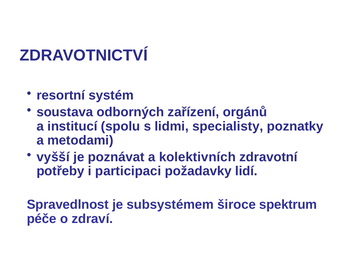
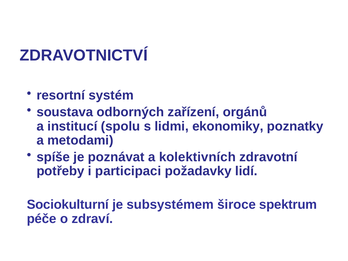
specialisty: specialisty -> ekonomiky
vyšší: vyšší -> spíše
Spravedlnost: Spravedlnost -> Sociokulturní
